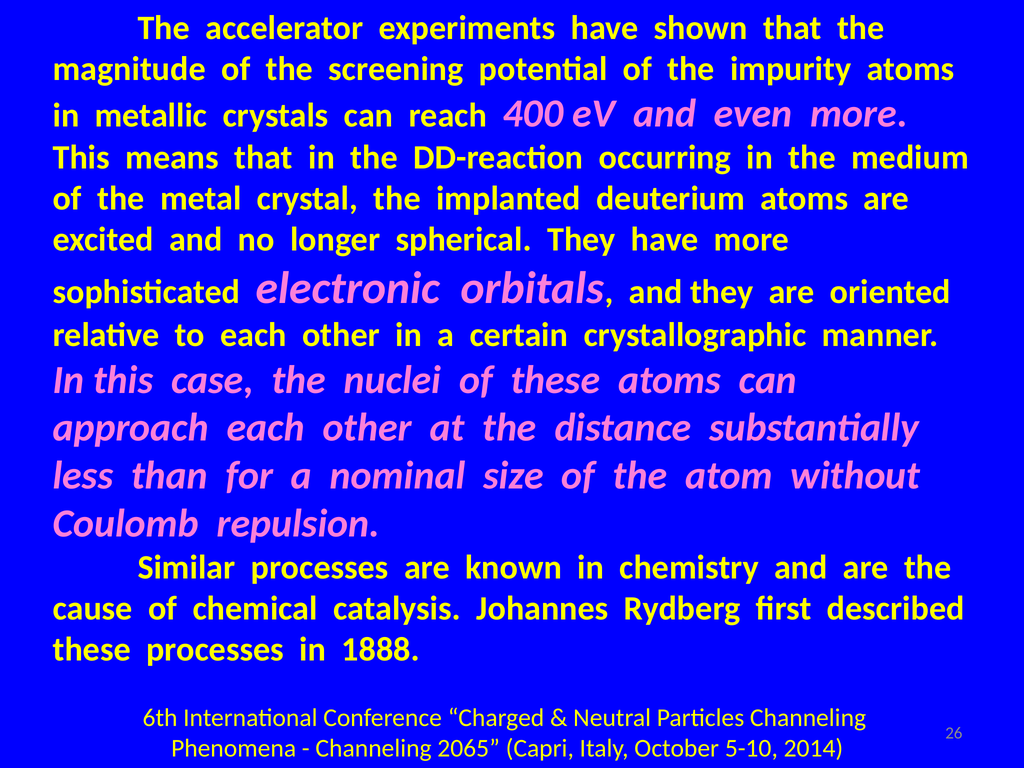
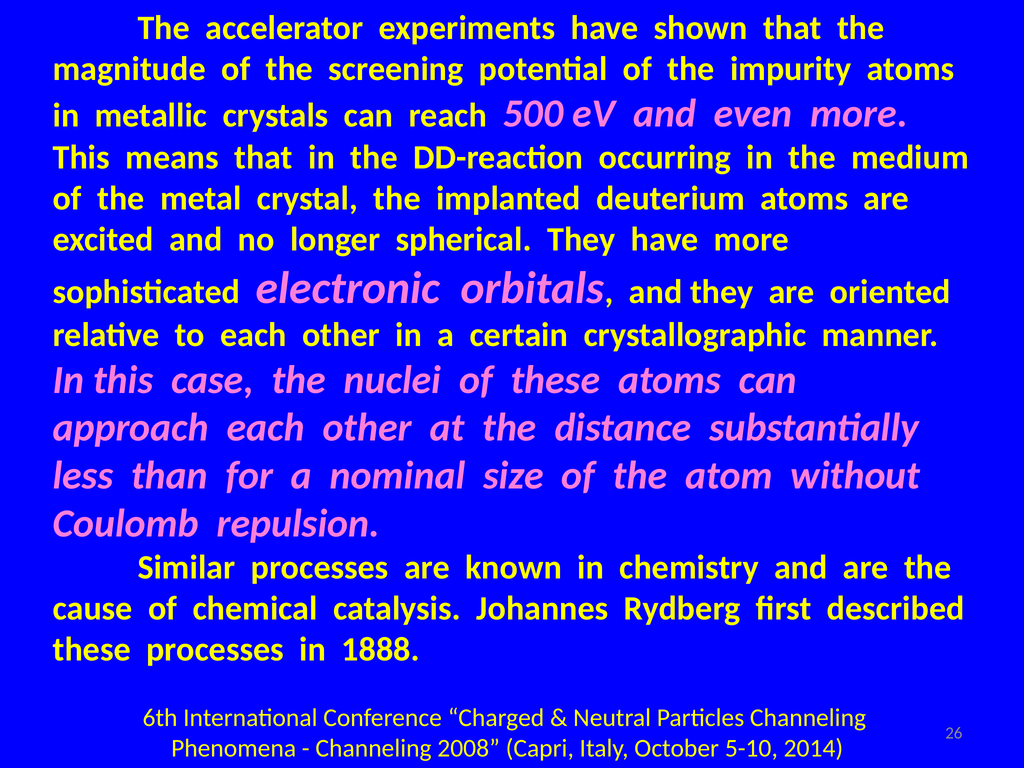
400: 400 -> 500
2065: 2065 -> 2008
